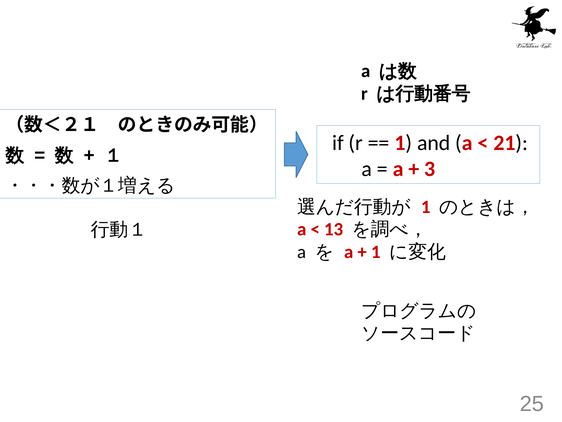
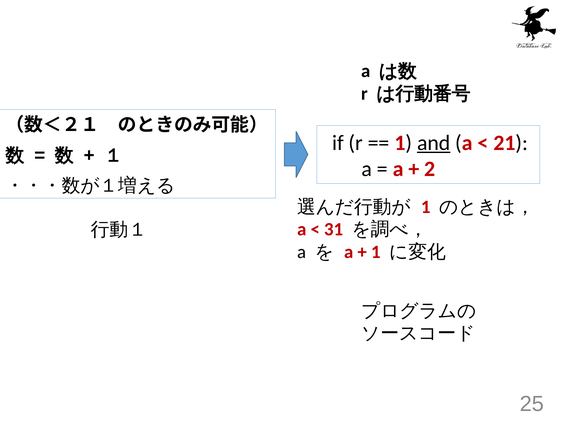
and underline: none -> present
3: 3 -> 2
13: 13 -> 31
